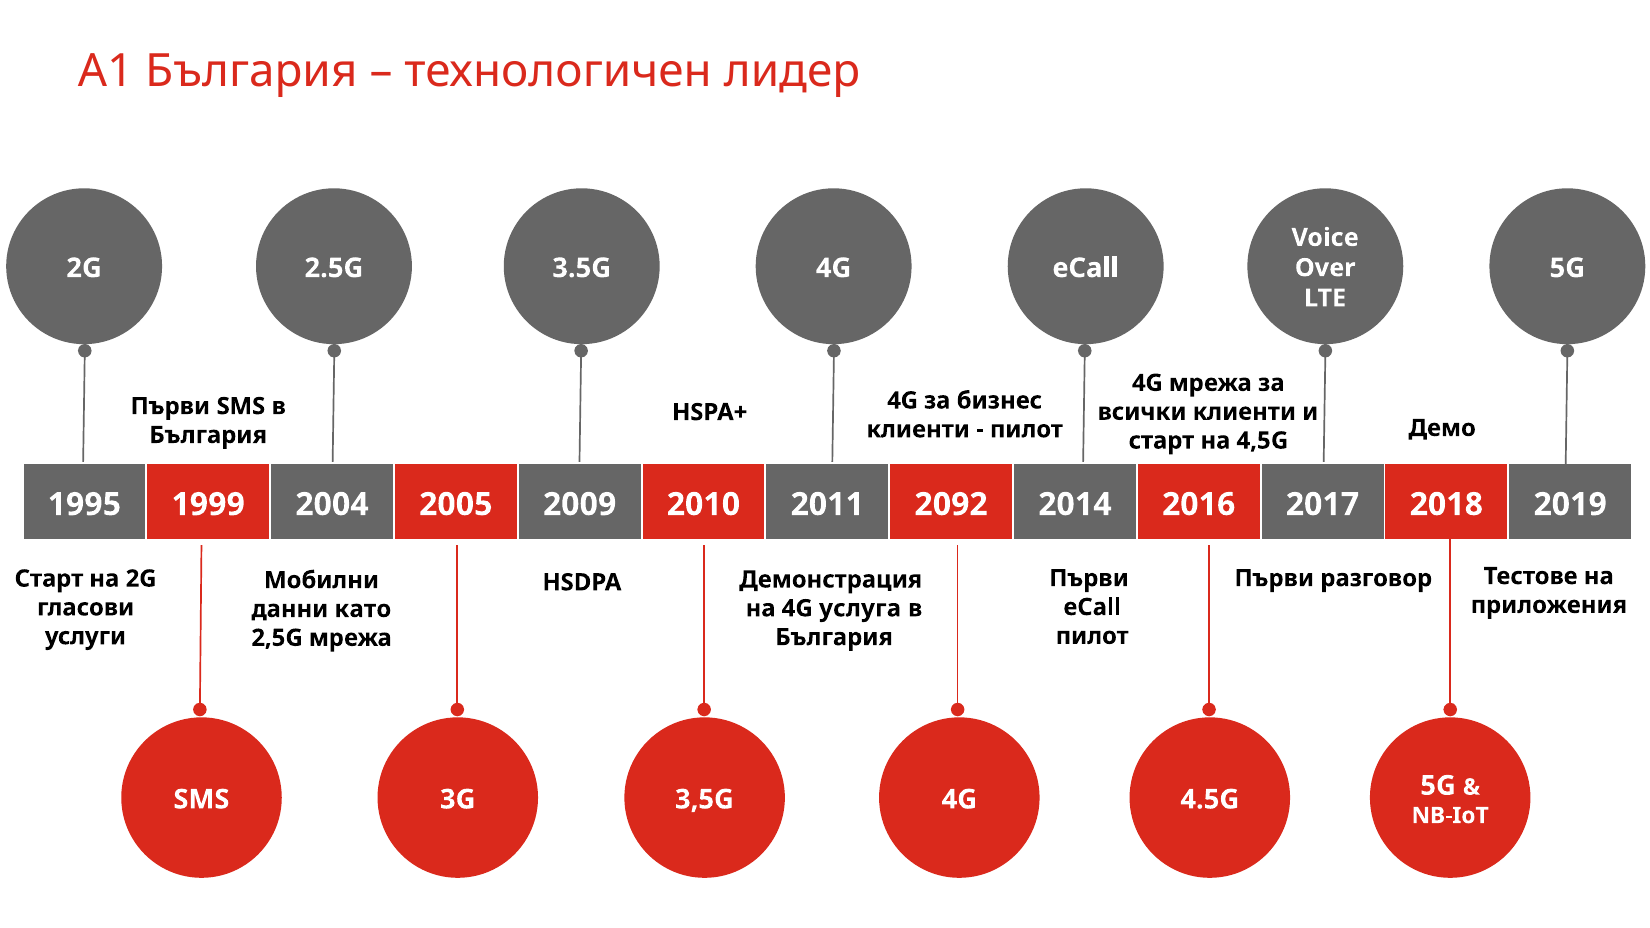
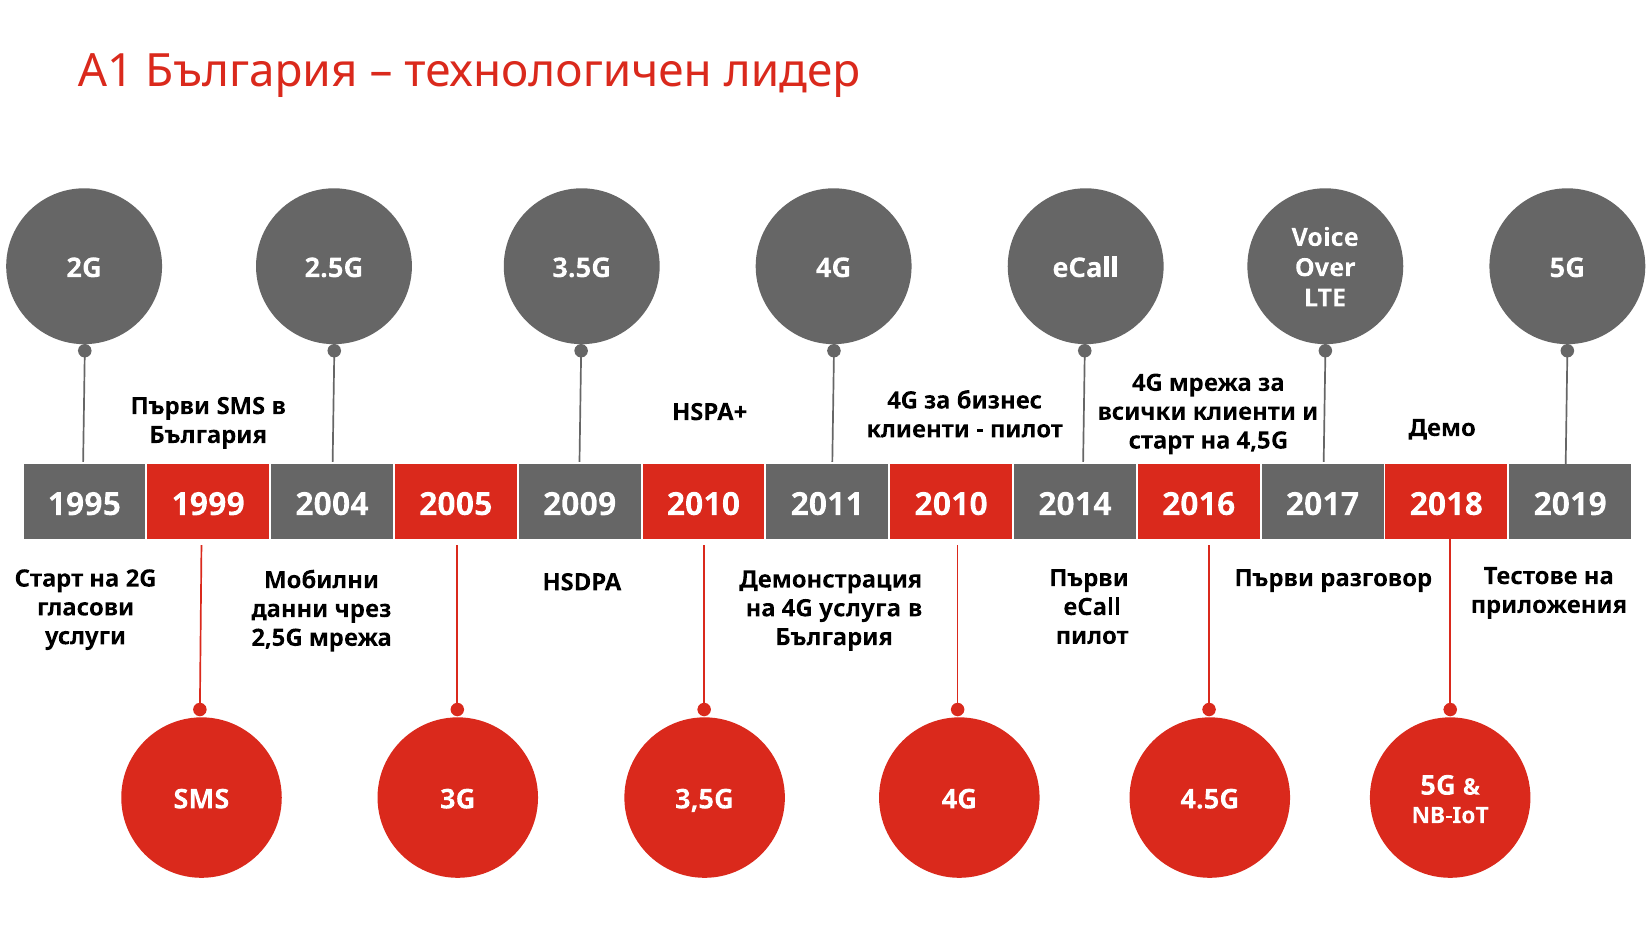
2011 2092: 2092 -> 2010
като: като -> чрез
